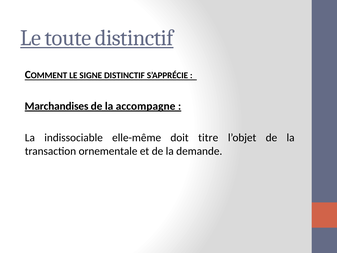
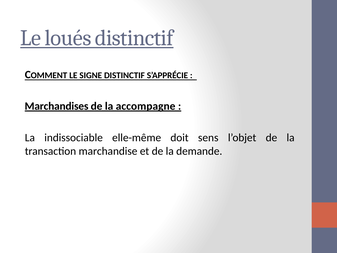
toute: toute -> loués
titre: titre -> sens
ornementale: ornementale -> marchandise
